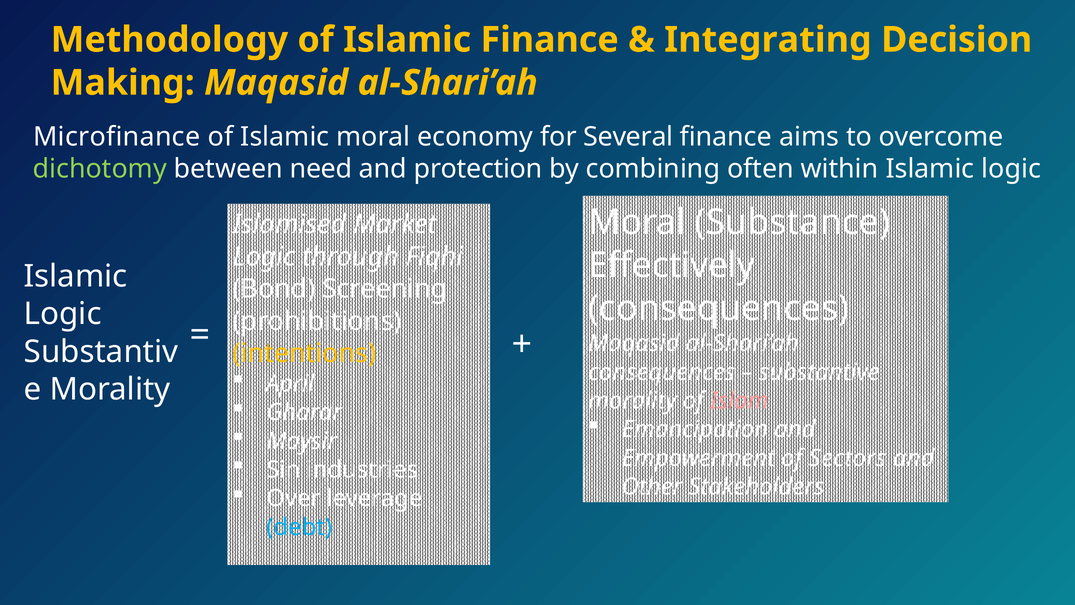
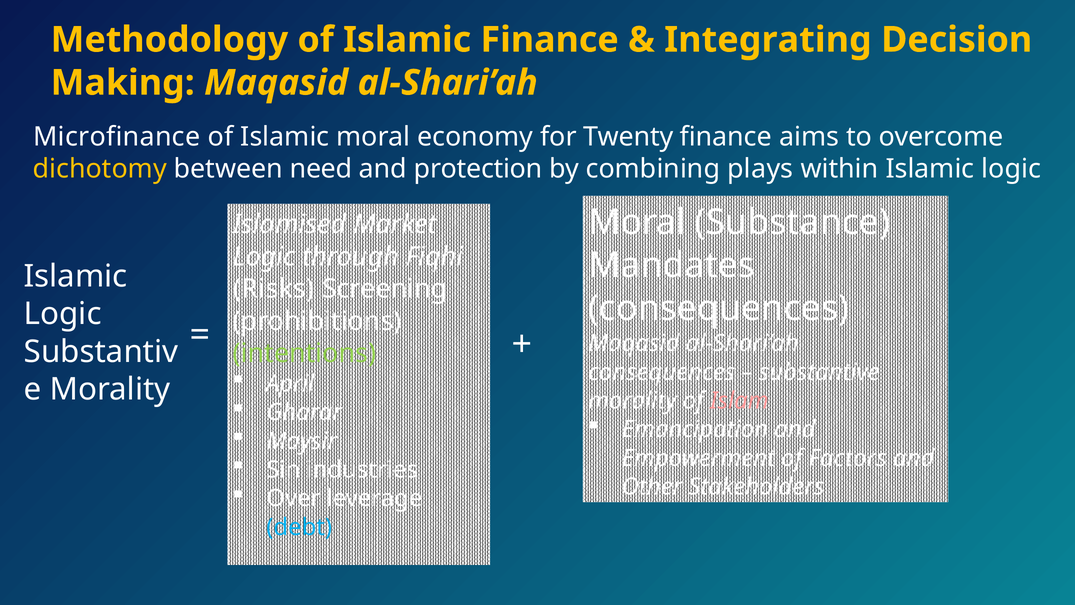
Several: Several -> Twenty
dichotomy colour: light green -> yellow
often: often -> plays
Effectively: Effectively -> Mandates
Bond: Bond -> Risks
intentions colour: yellow -> light green
Sectors: Sectors -> Factors
